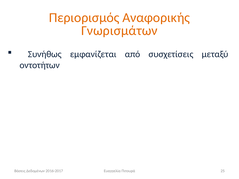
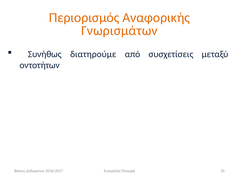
εμφανίζεται: εμφανίζεται -> διατηρούμε
